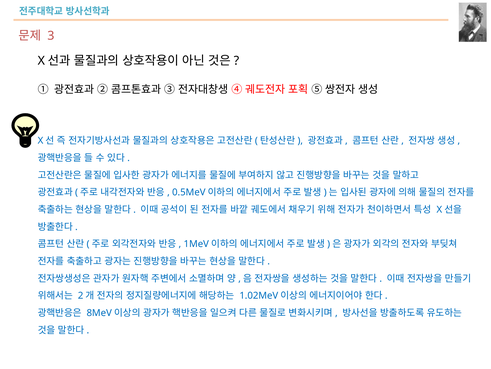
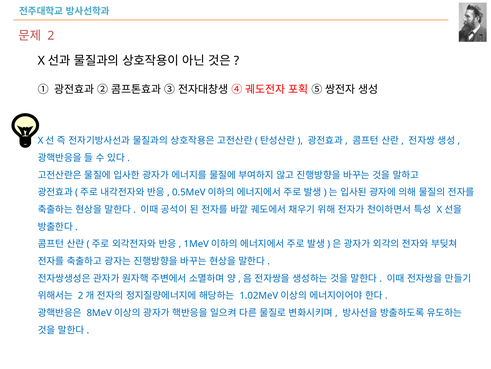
3: 3 -> 2
